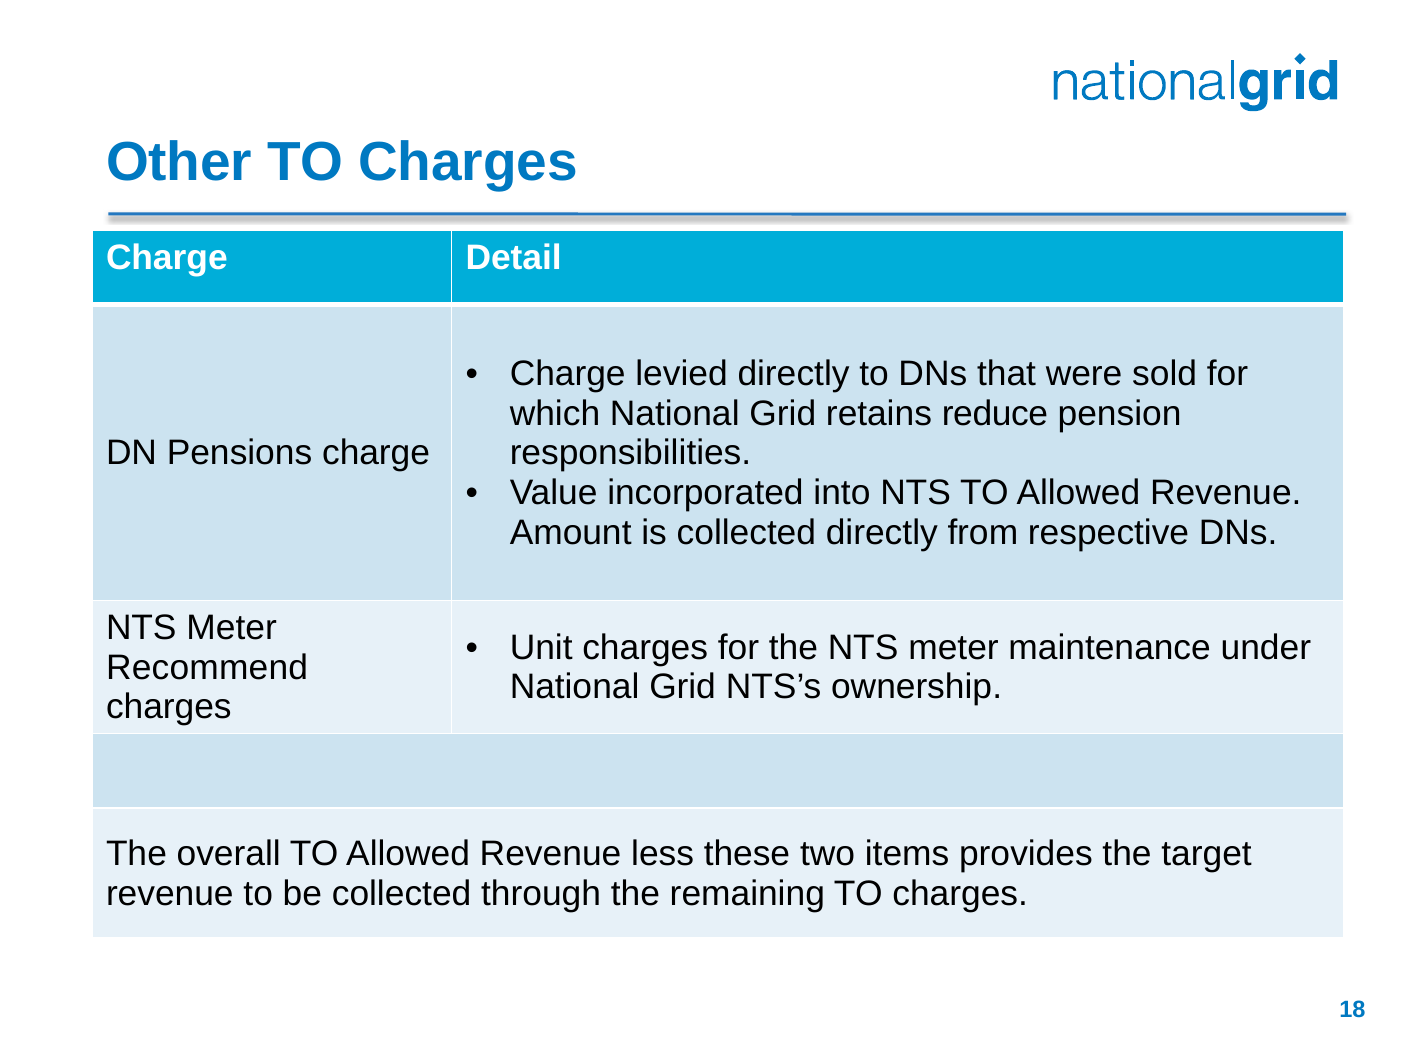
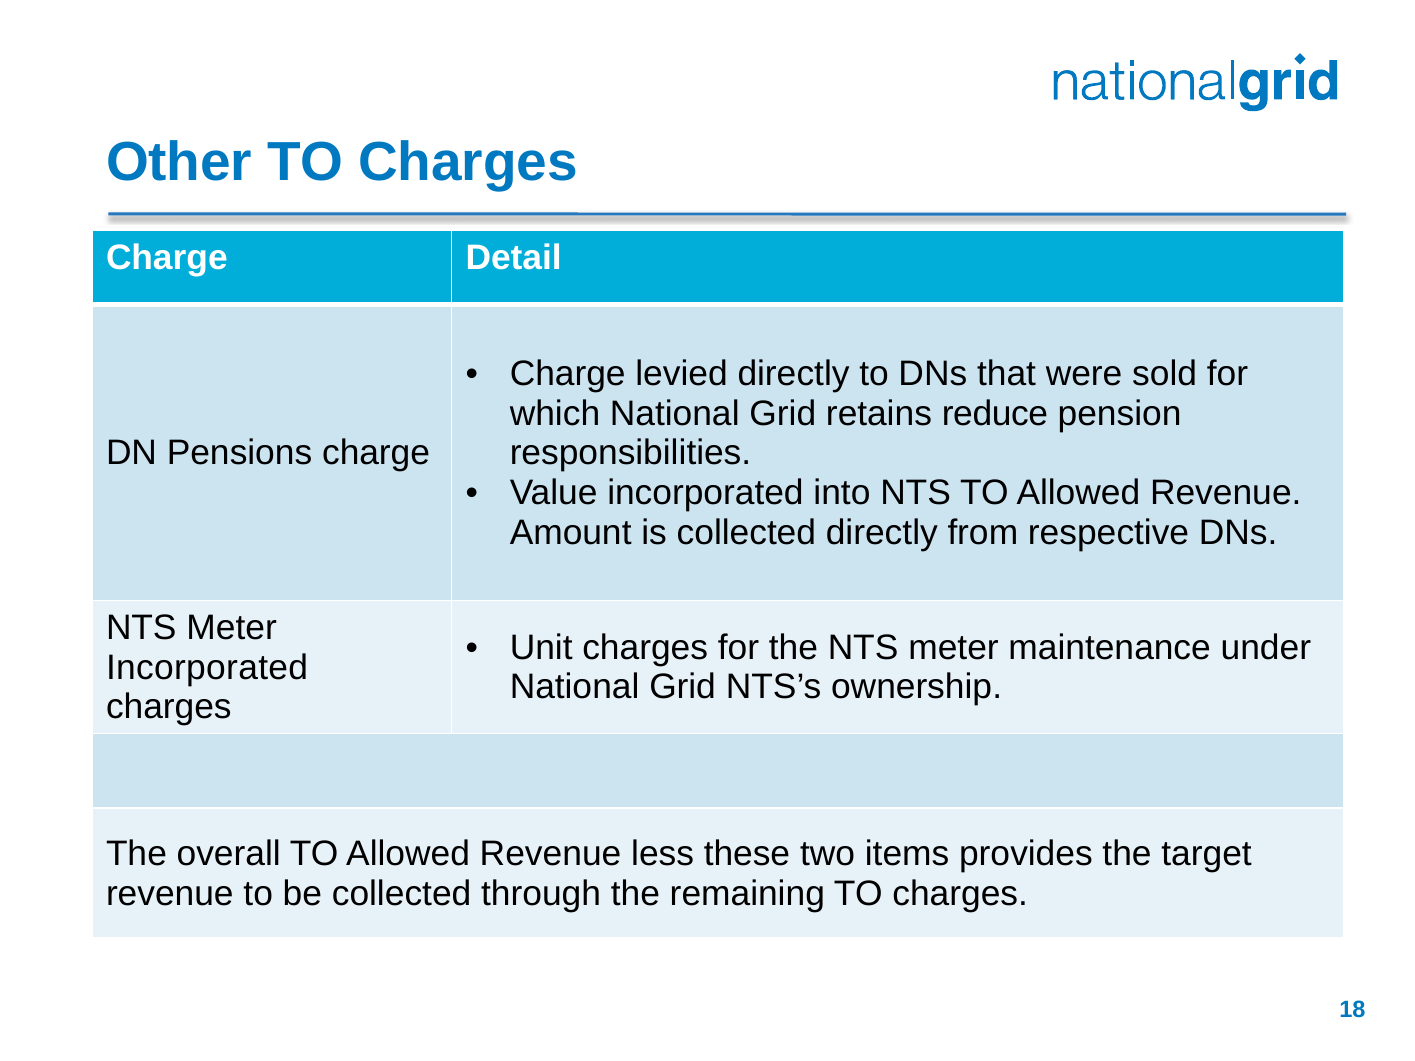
Recommend at (207, 668): Recommend -> Incorporated
